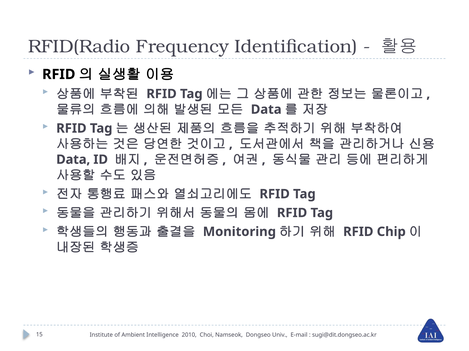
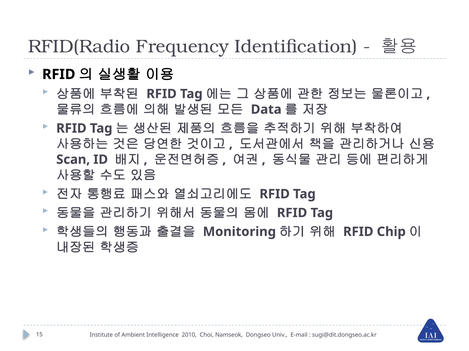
Data at (73, 160): Data -> Scan
